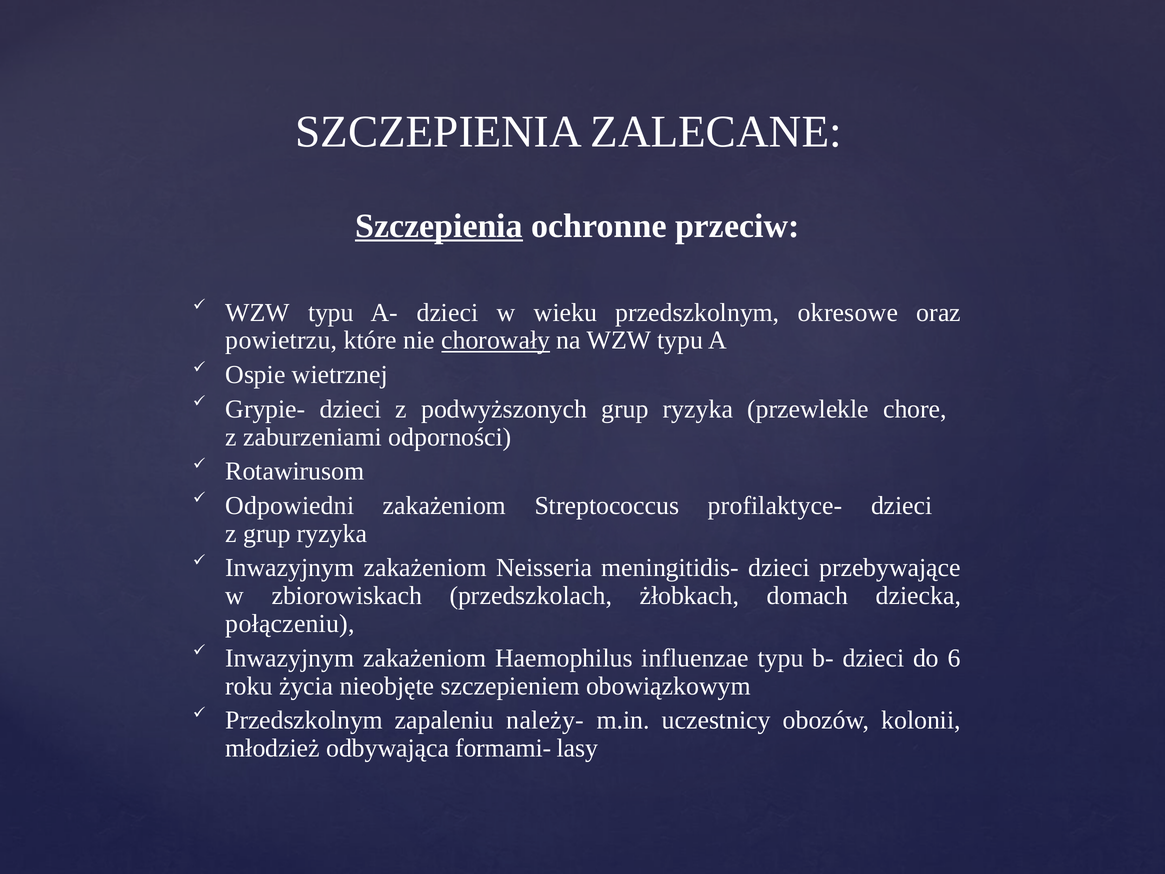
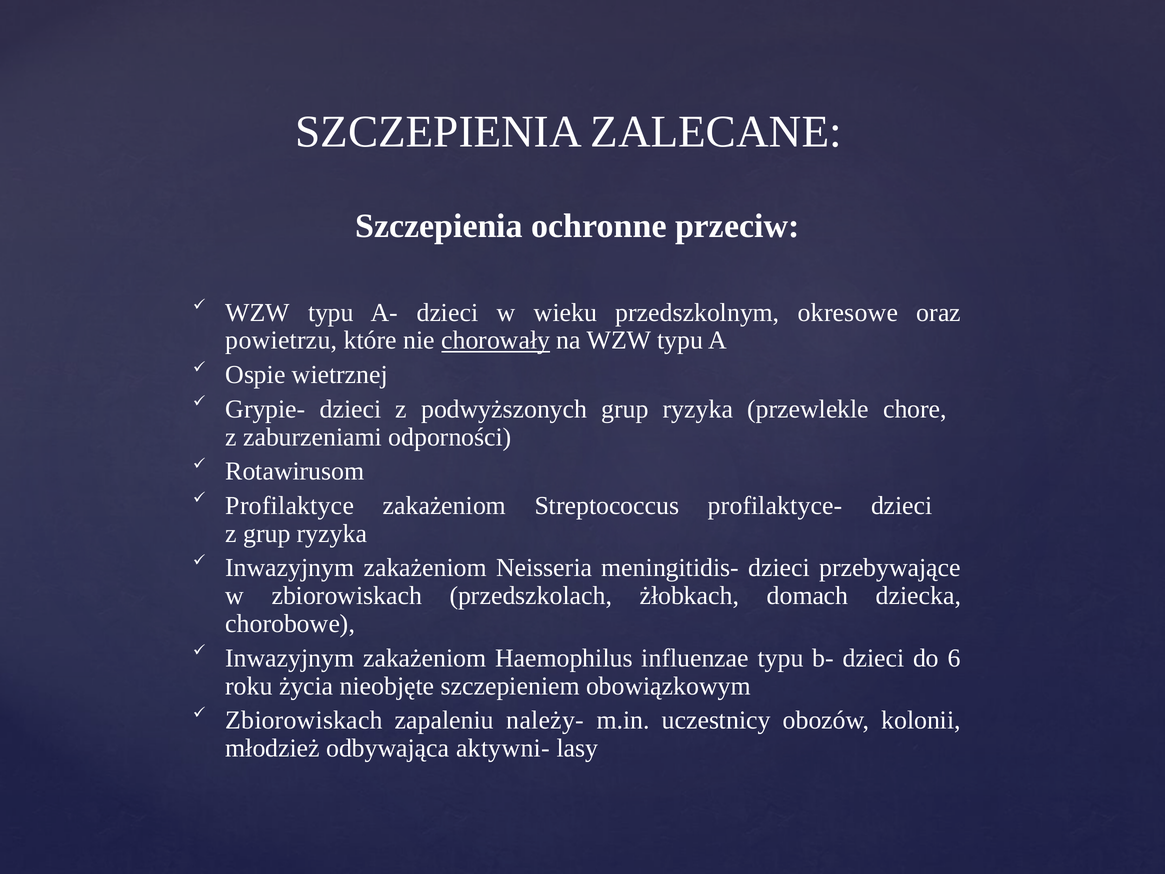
Szczepienia at (439, 226) underline: present -> none
Odpowiedni: Odpowiedni -> Profilaktyce
połączeniu: połączeniu -> chorobowe
Przedszkolnym at (304, 720): Przedszkolnym -> Zbiorowiskach
formami-: formami- -> aktywni-
